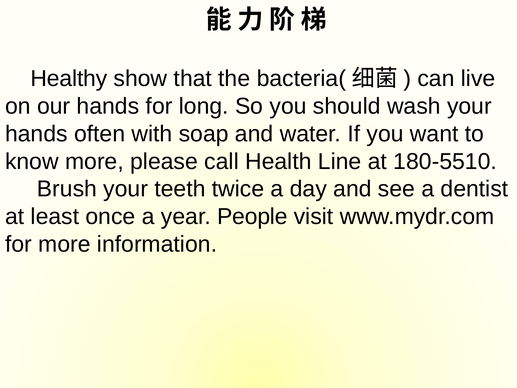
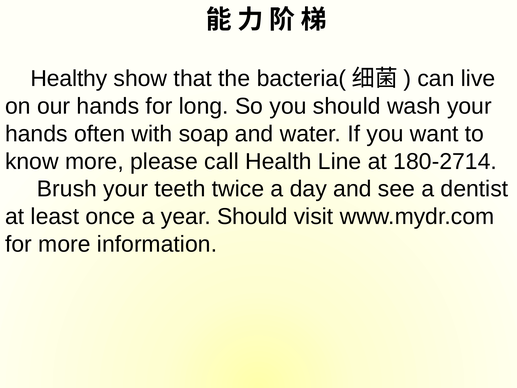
180-5510: 180-5510 -> 180-2714
year People: People -> Should
